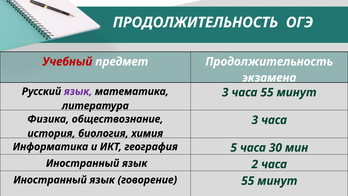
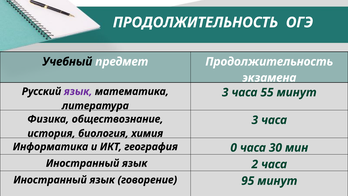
Учебный colour: red -> black
5: 5 -> 0
говорение 55: 55 -> 95
